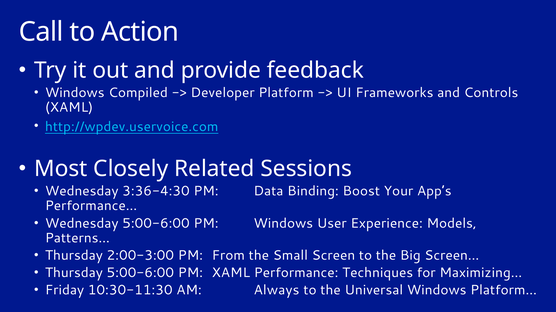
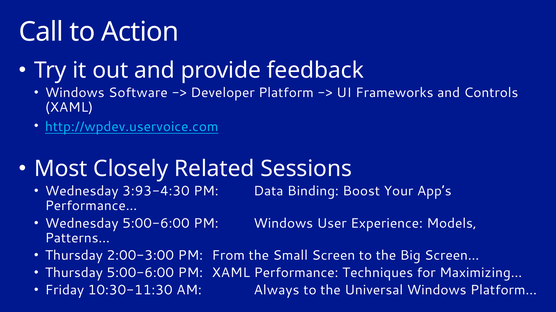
Compiled: Compiled -> Software
3:36-4:30: 3:36-4:30 -> 3:93-4:30
